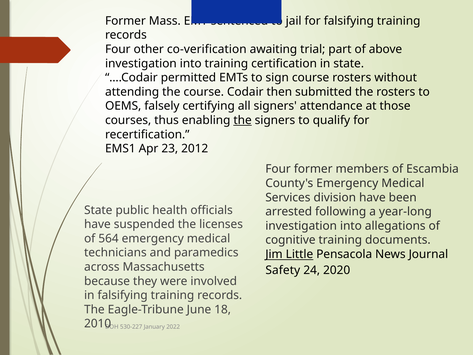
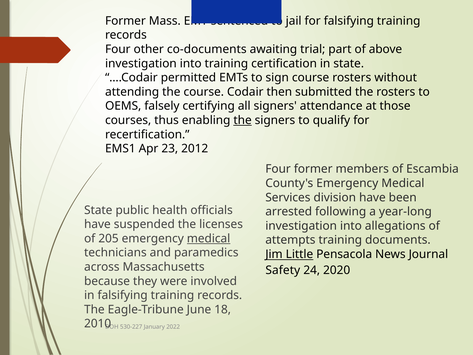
co-verification: co-verification -> co-documents
564: 564 -> 205
medical at (209, 238) underline: none -> present
cognitive: cognitive -> attempts
